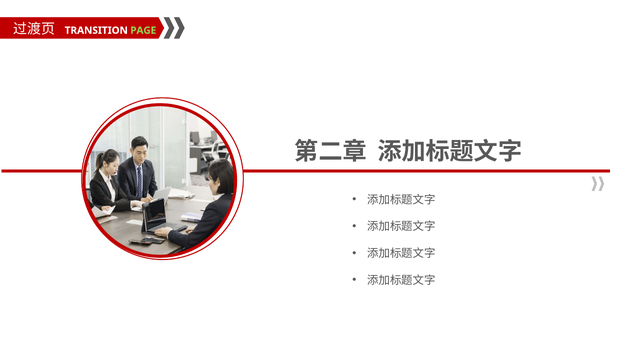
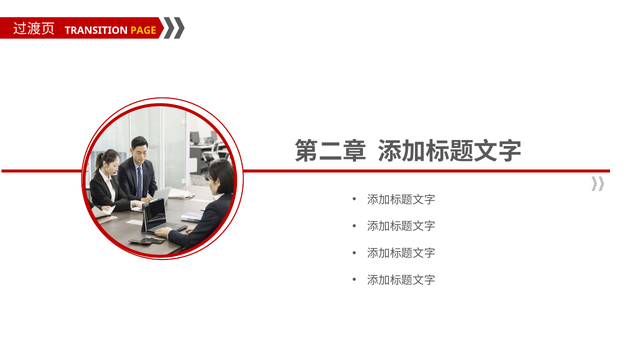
PAGE colour: light green -> yellow
